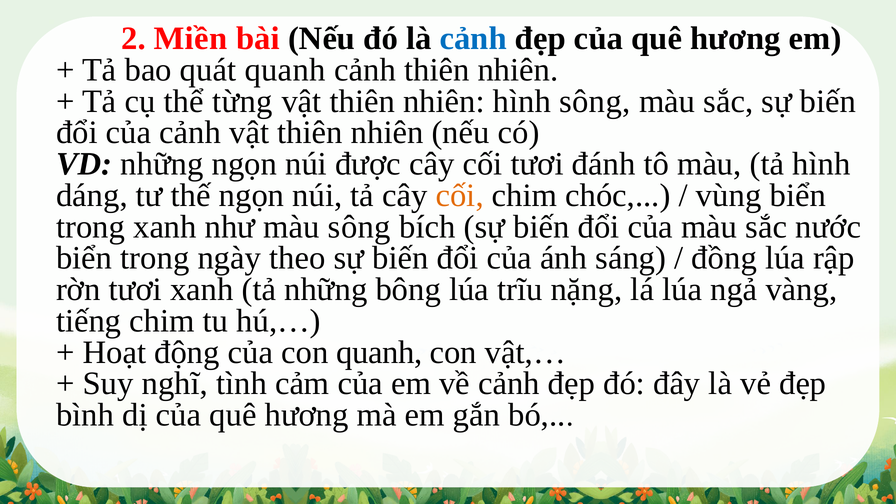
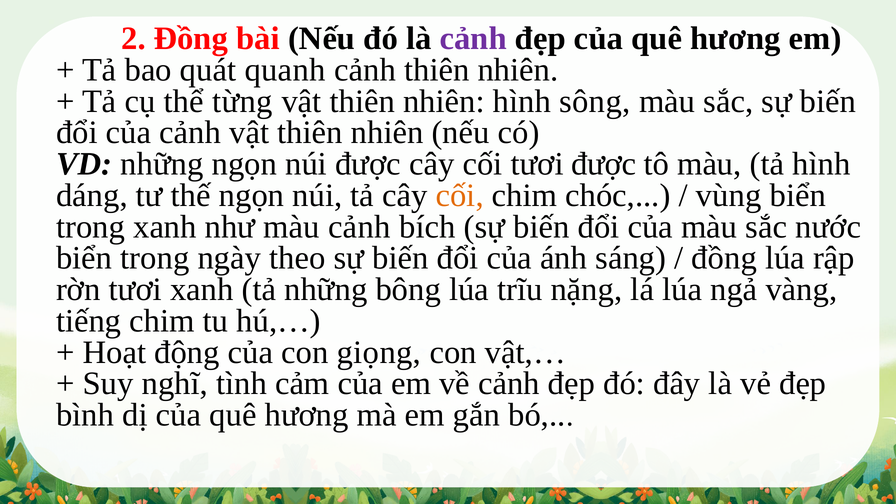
2 Miền: Miền -> Đồng
cảnh at (473, 39) colour: blue -> purple
tươi đánh: đánh -> được
màu sông: sông -> cảnh
con quanh: quanh -> giọng
